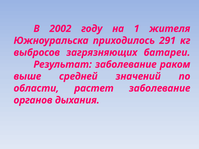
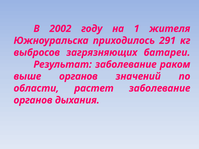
выше средней: средней -> органов
